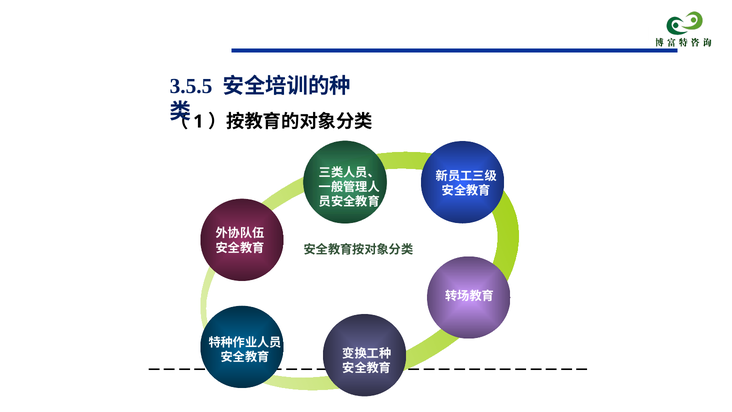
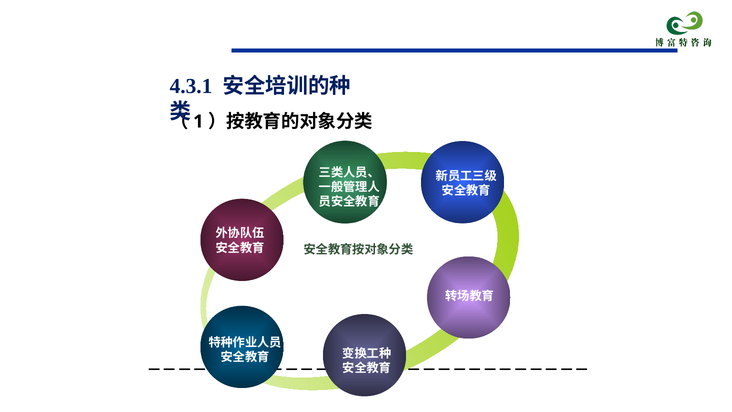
3.5.5: 3.5.5 -> 4.3.1
